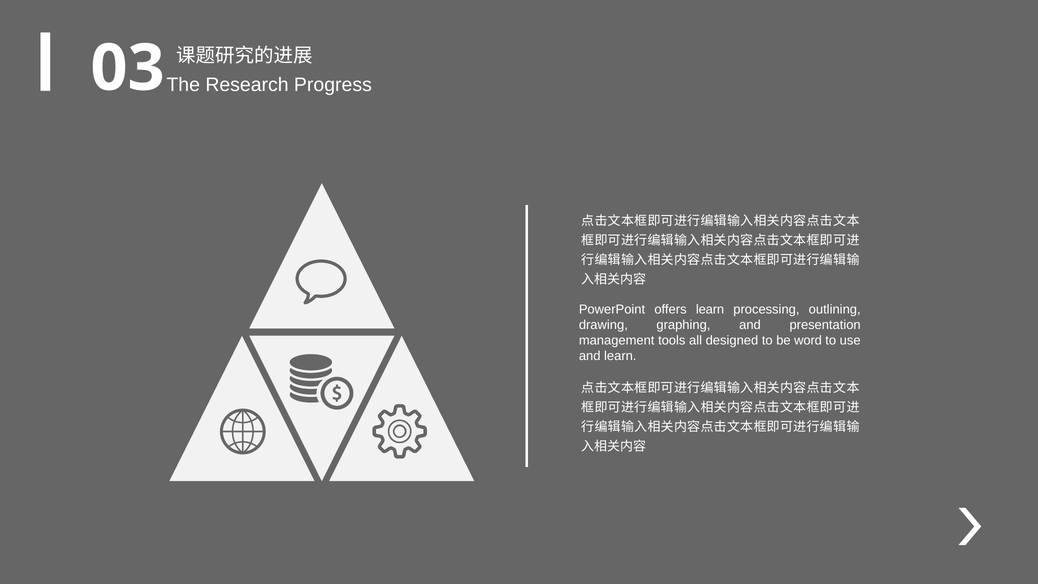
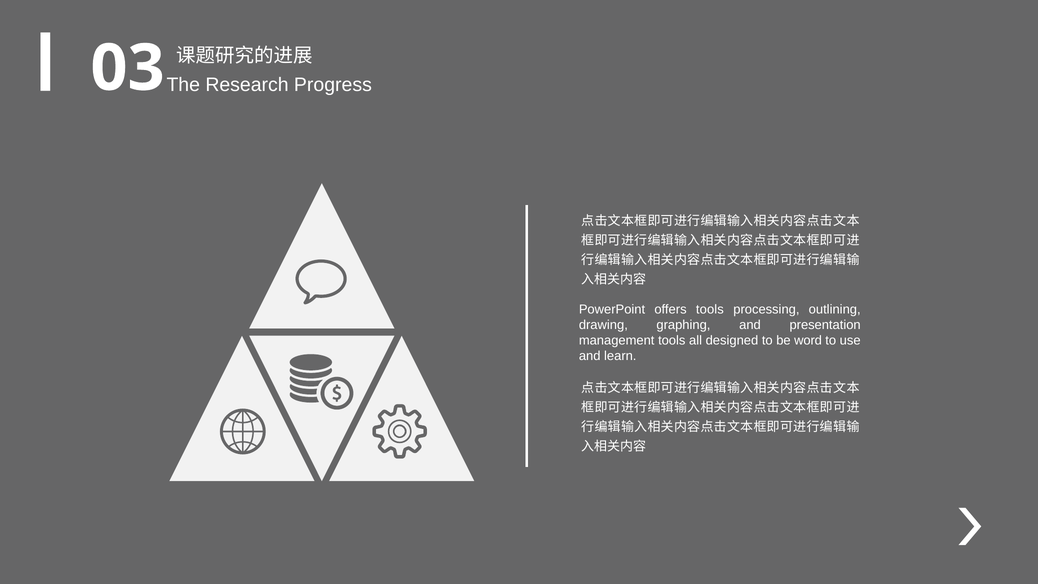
offers learn: learn -> tools
